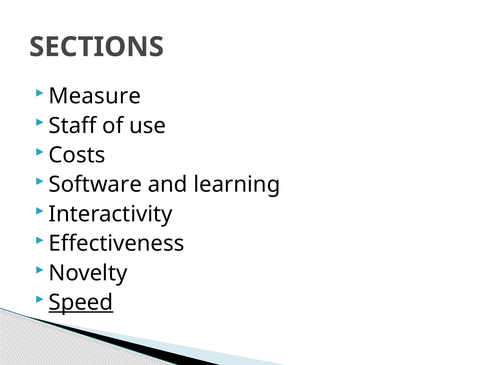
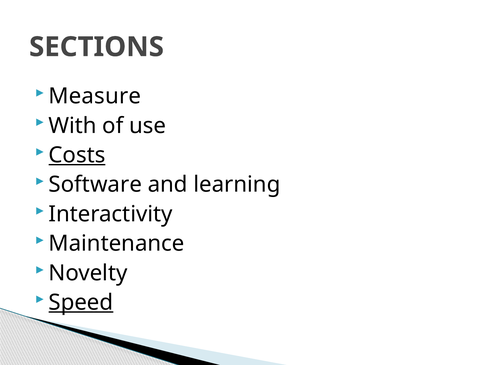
Staff: Staff -> With
Costs underline: none -> present
Effectiveness: Effectiveness -> Maintenance
